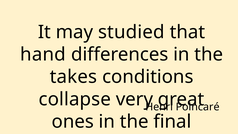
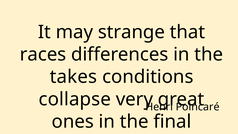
studied: studied -> strange
hand: hand -> races
